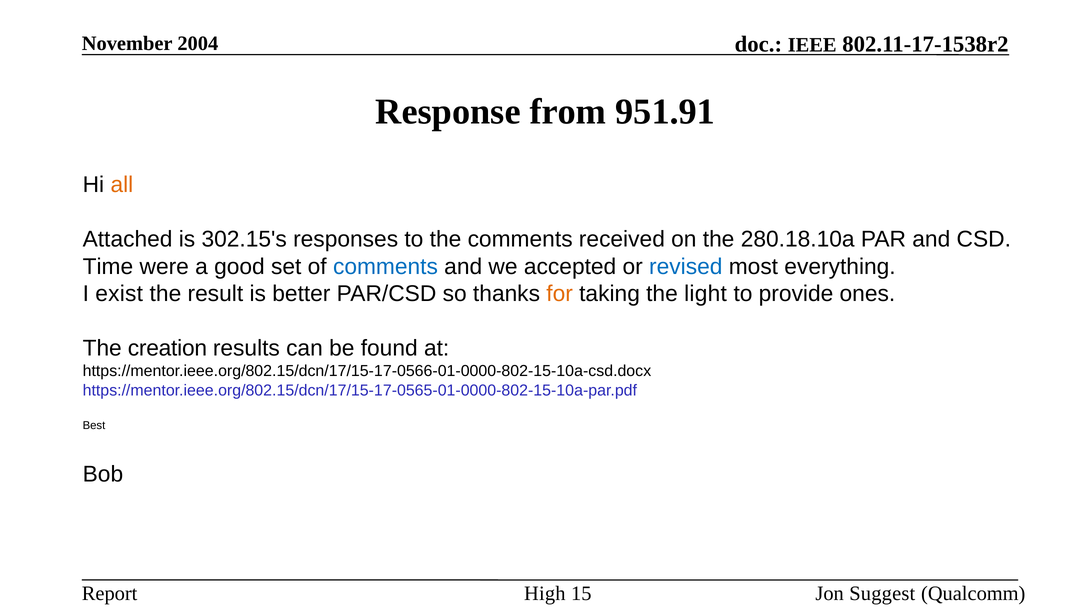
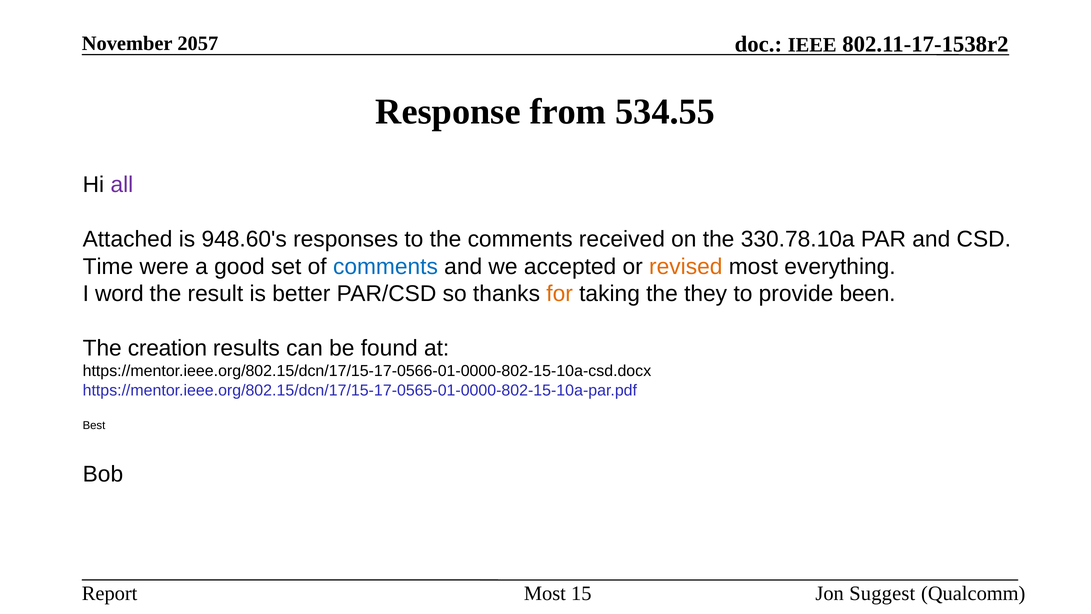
2004: 2004 -> 2057
951.91: 951.91 -> 534.55
all colour: orange -> purple
302.15's: 302.15's -> 948.60's
280.18.10a: 280.18.10a -> 330.78.10a
revised colour: blue -> orange
exist: exist -> word
light: light -> they
ones: ones -> been
High at (545, 593): High -> Most
